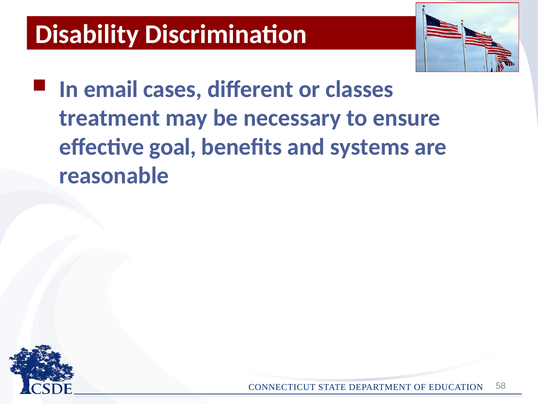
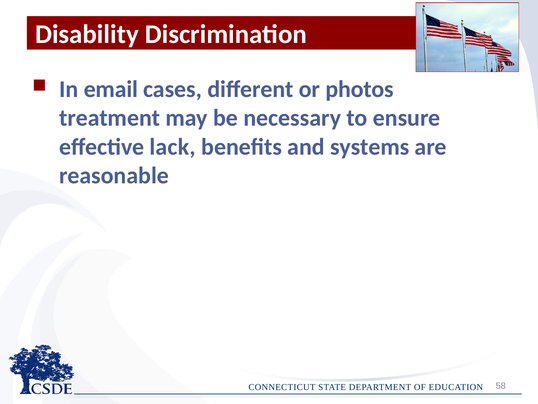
classes: classes -> photos
goal: goal -> lack
